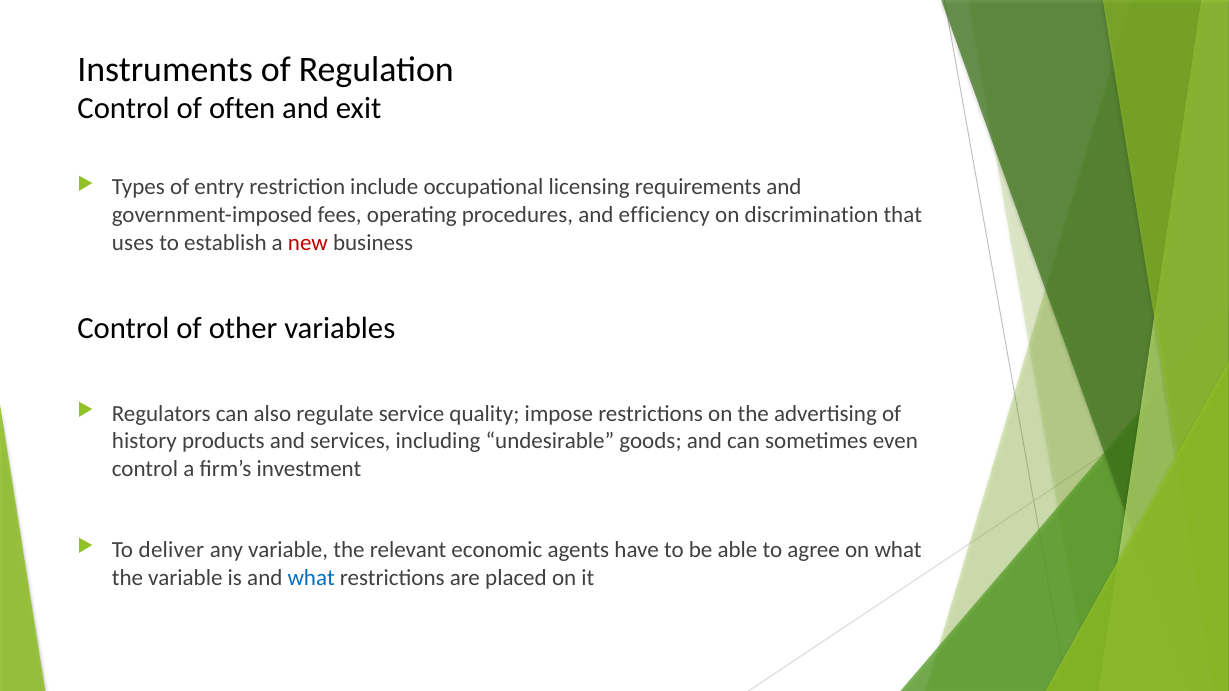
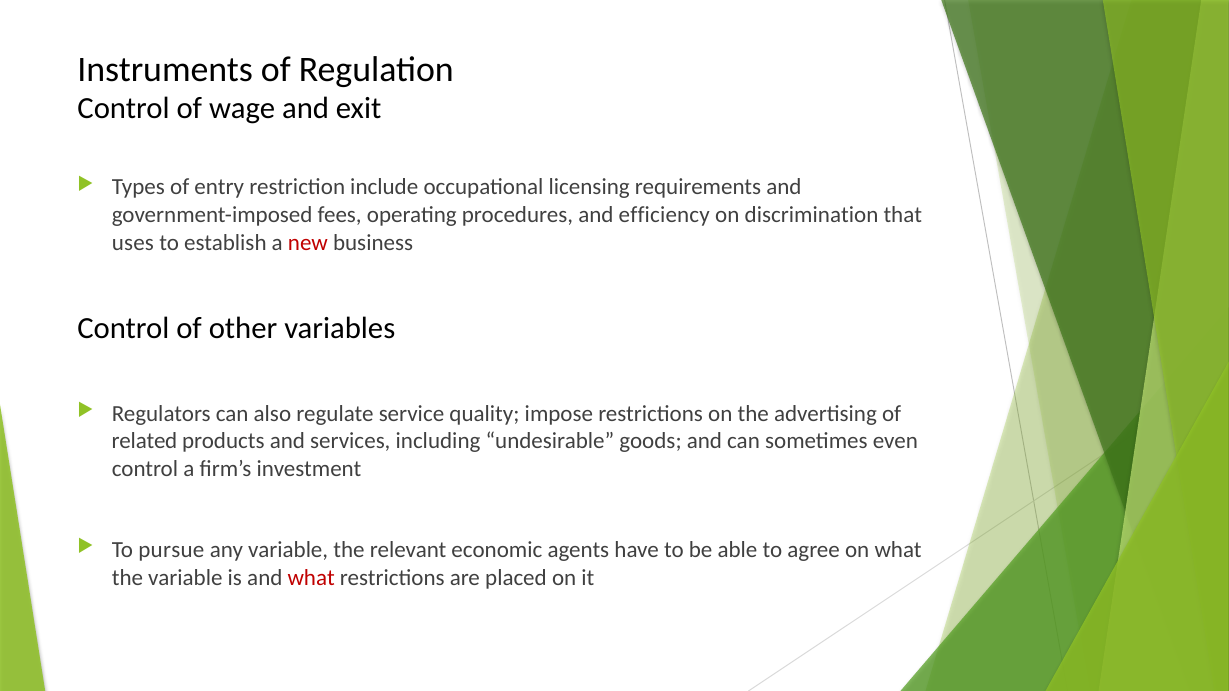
often: often -> wage
history: history -> related
deliver: deliver -> pursue
what at (311, 578) colour: blue -> red
